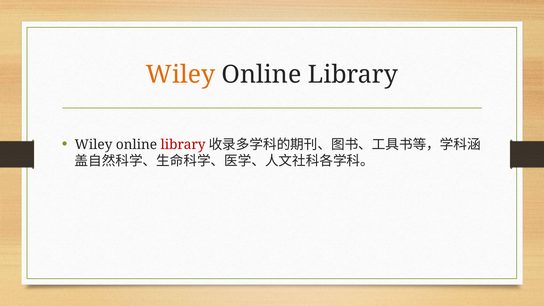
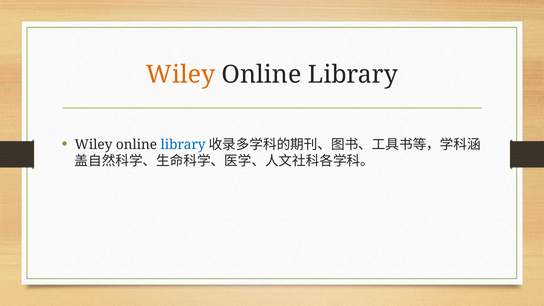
library at (183, 145) colour: red -> blue
